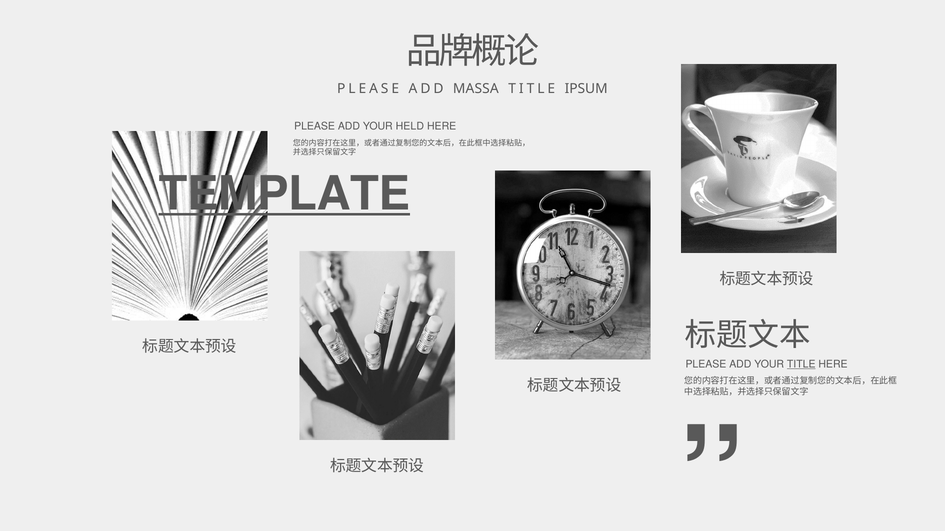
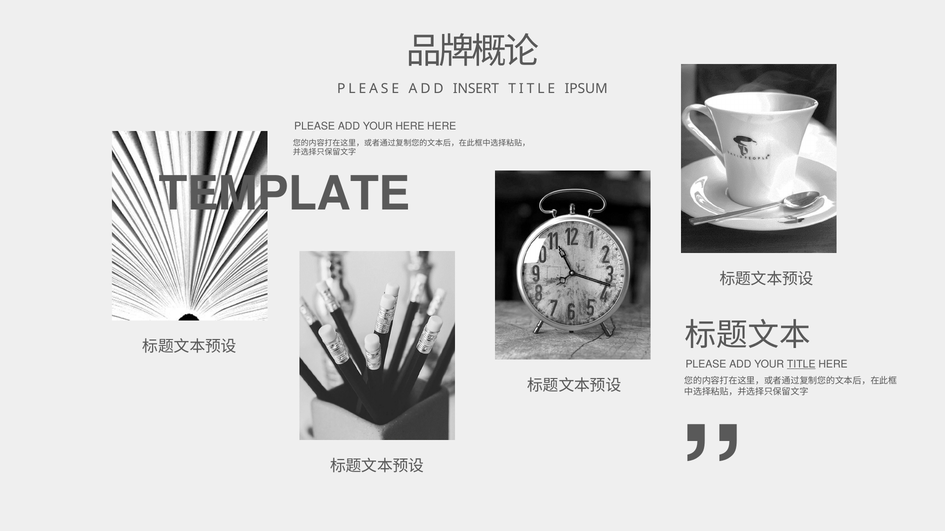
MASSA: MASSA -> INSERT
YOUR HELD: HELD -> HERE
TEMPLATE underline: present -> none
